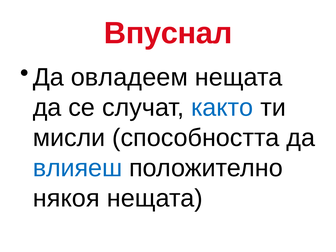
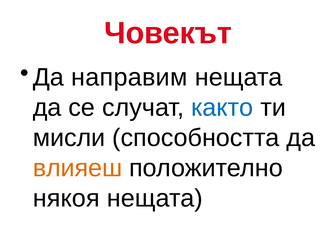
Впуснал: Впуснал -> Човекът
овладеем: овладеем -> направим
влияеш colour: blue -> orange
